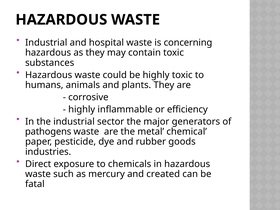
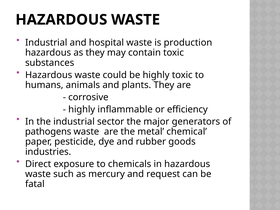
concerning: concerning -> production
created: created -> request
